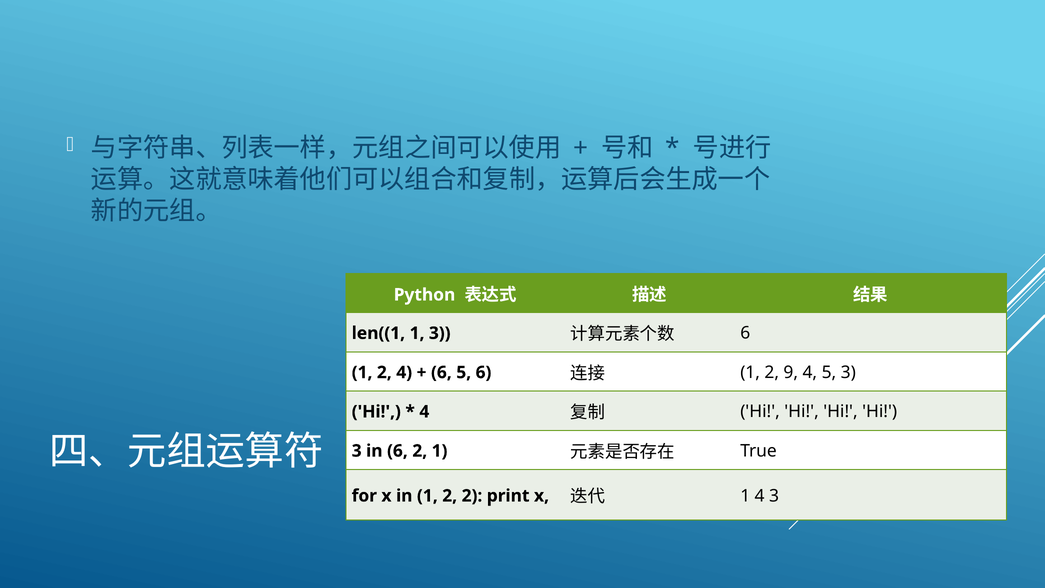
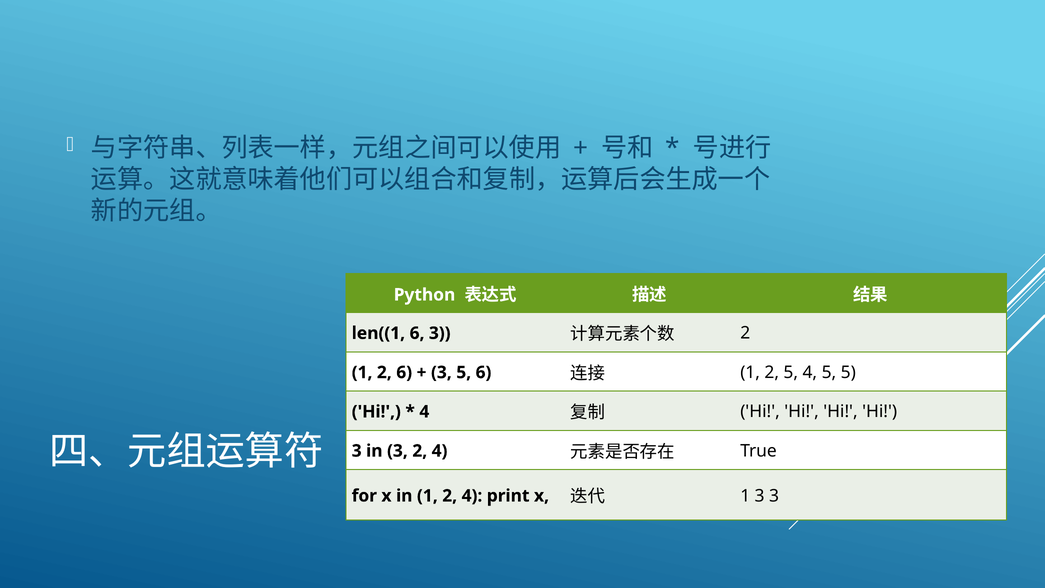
len((1 1: 1 -> 6
6 at (745, 333): 6 -> 2
2 4: 4 -> 6
6 at (441, 372): 6 -> 3
2 9: 9 -> 5
5 3: 3 -> 5
in 6: 6 -> 3
1 at (440, 451): 1 -> 4
1 2 2: 2 -> 4
1 4: 4 -> 3
